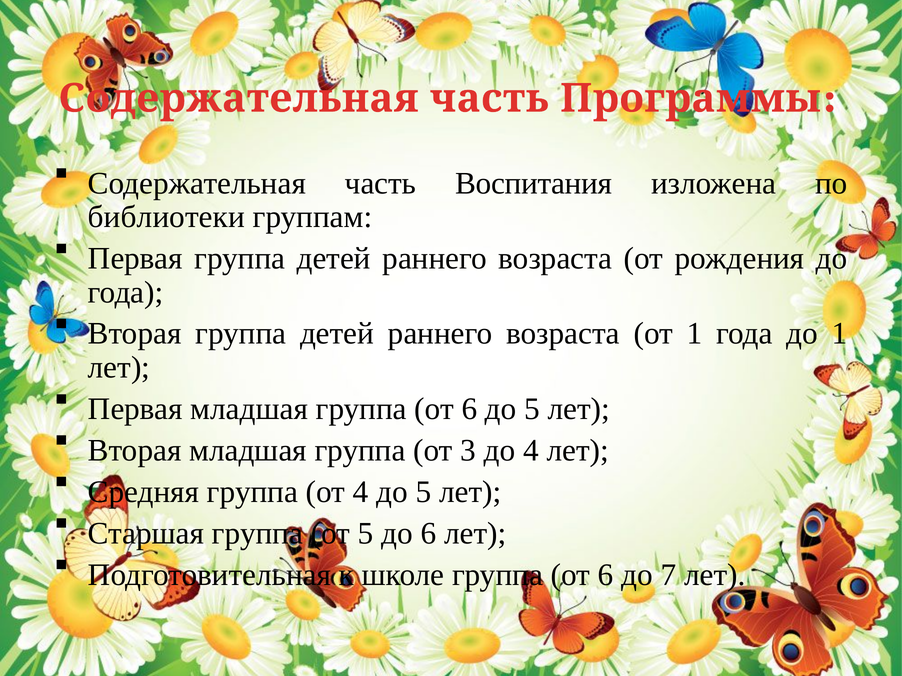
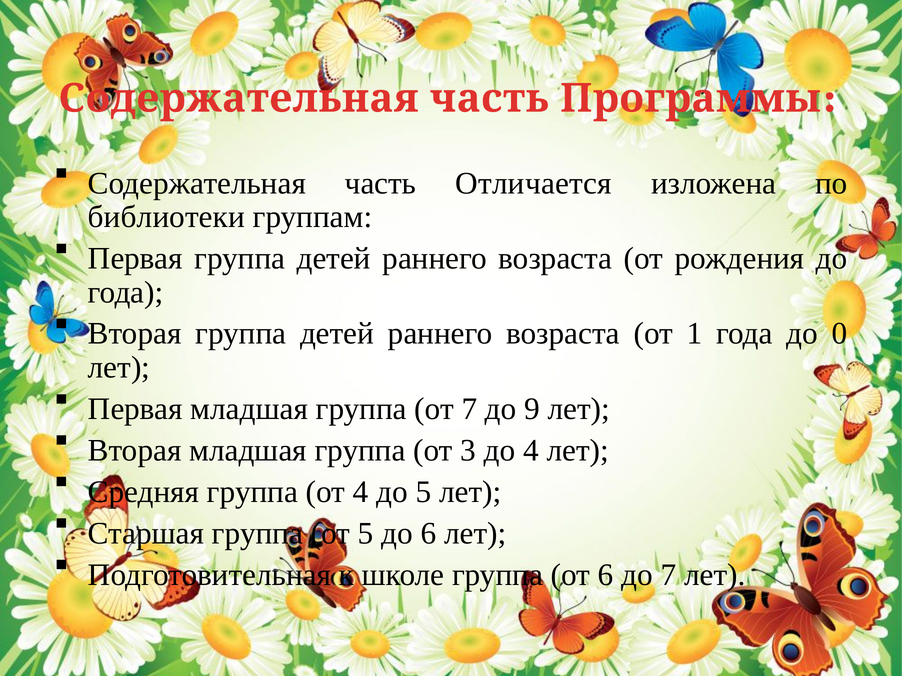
Воспитания: Воспитания -> Отличается
до 1: 1 -> 0
младшая группа от 6: 6 -> 7
5 at (532, 409): 5 -> 9
